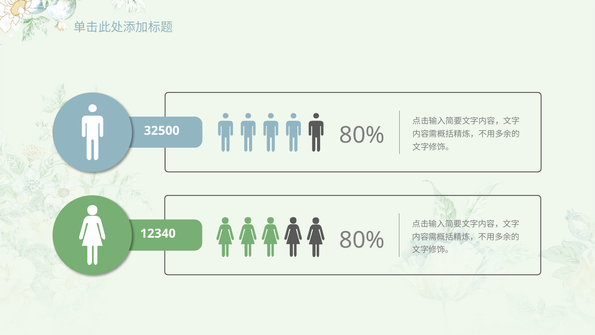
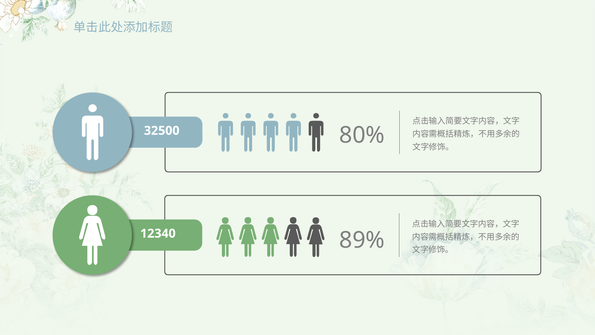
80% at (362, 240): 80% -> 89%
